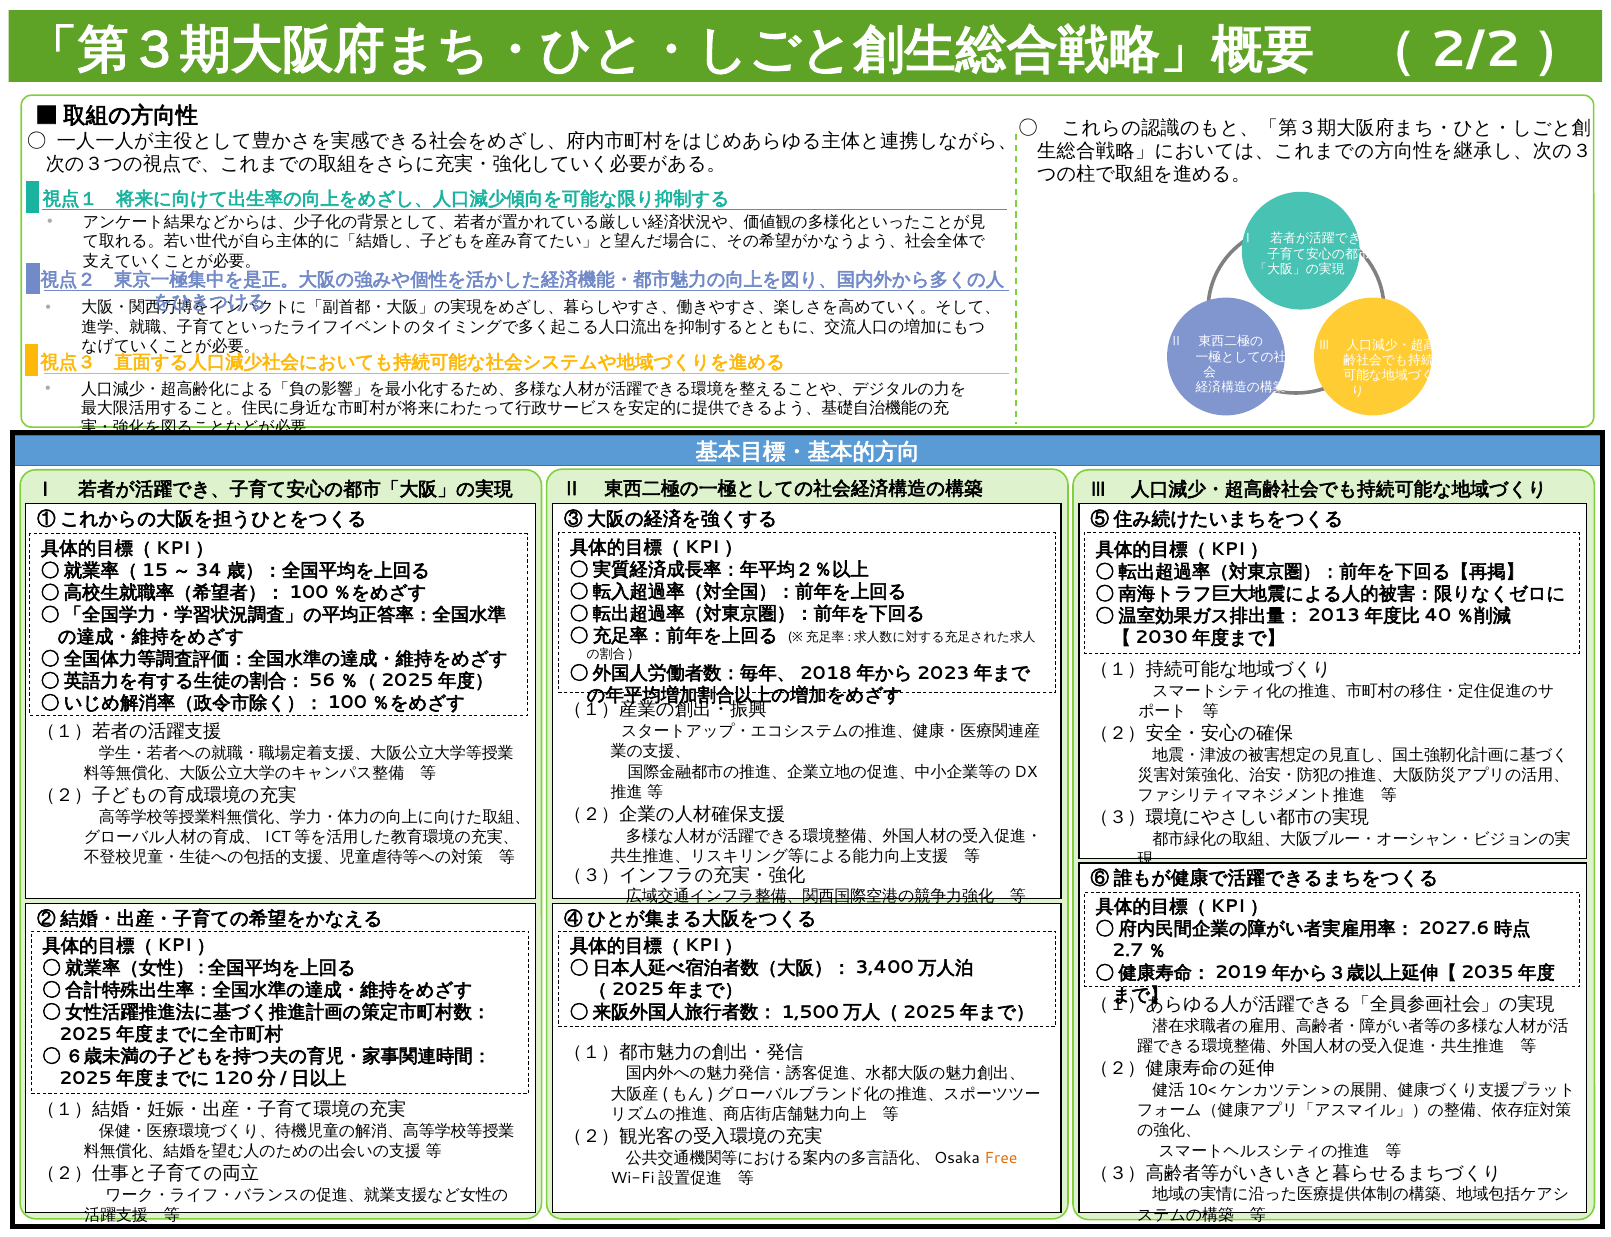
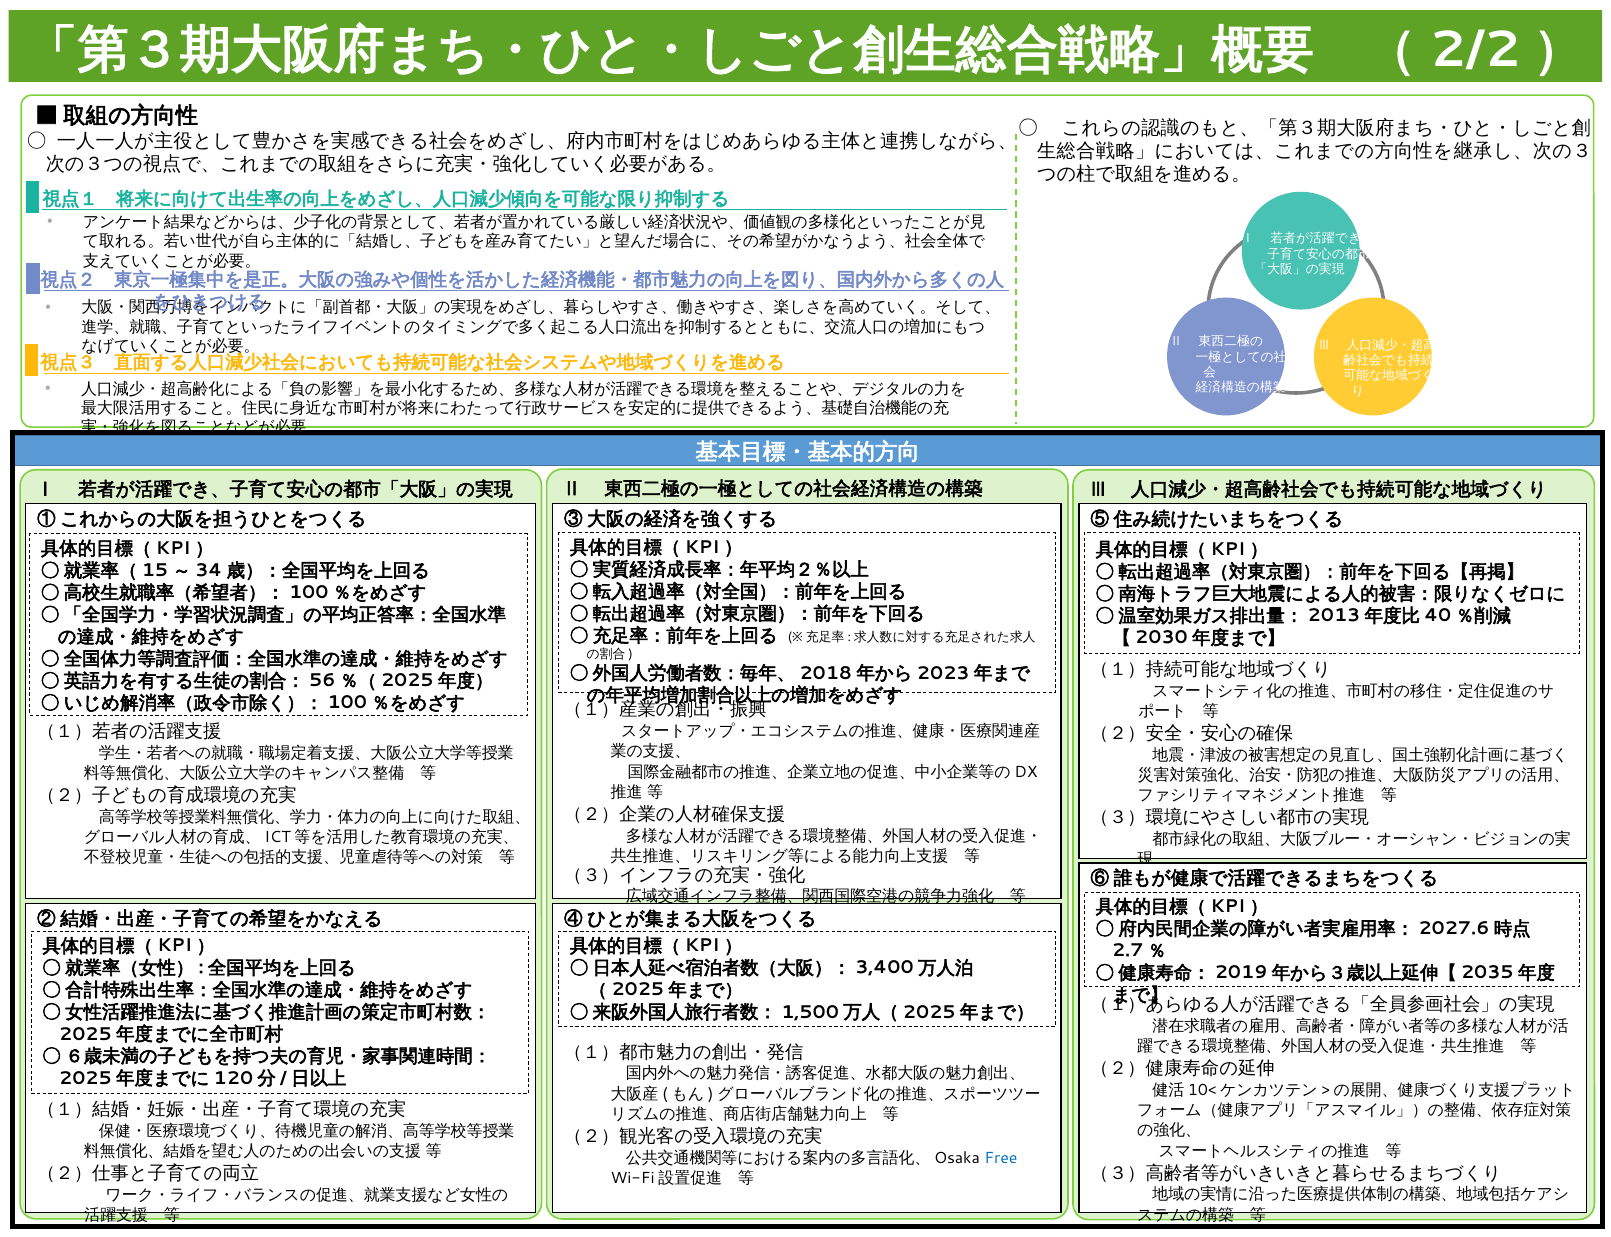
Free colour: orange -> blue
